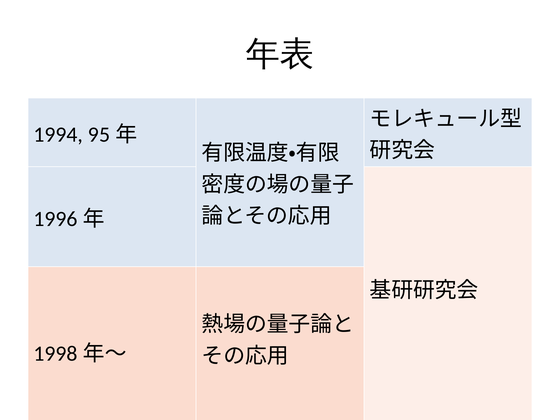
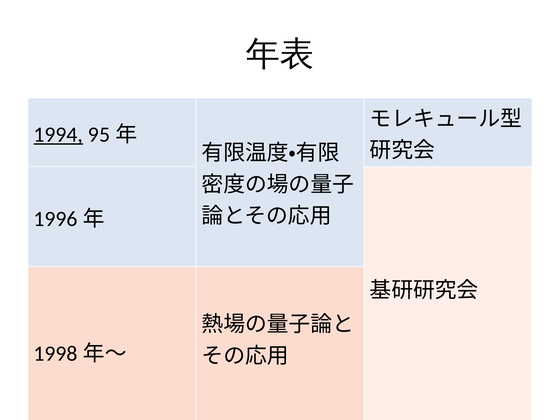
1994 underline: none -> present
